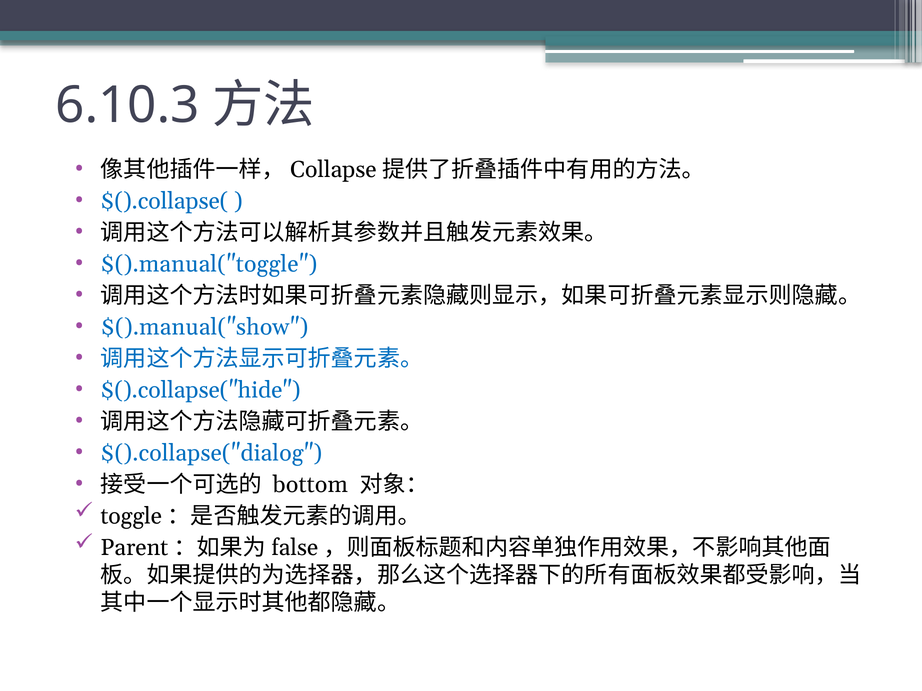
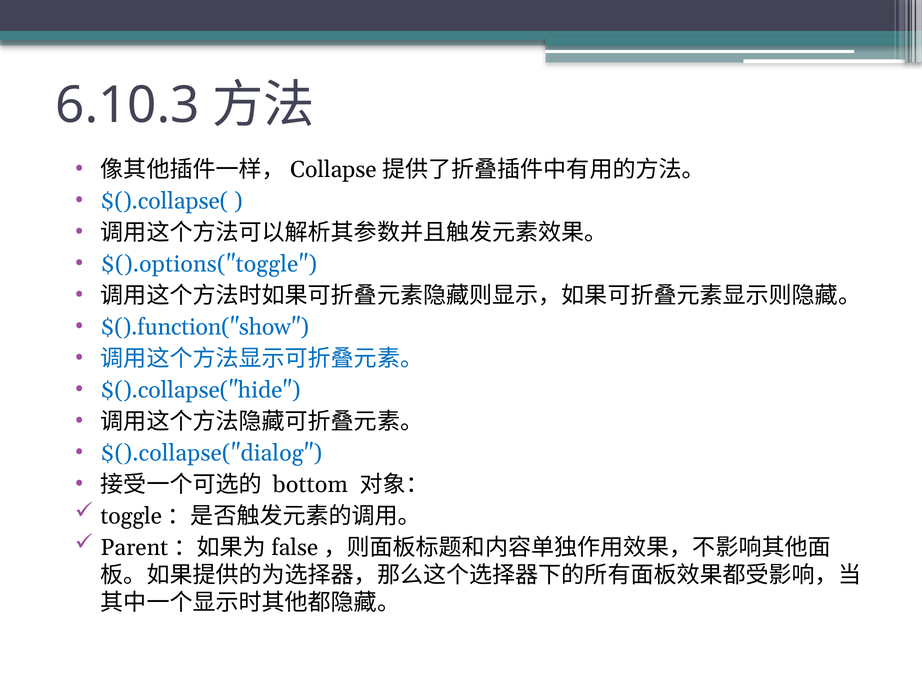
$().manual("toggle: $().manual("toggle -> $().options("toggle
$().manual("show: $().manual("show -> $().function("show
